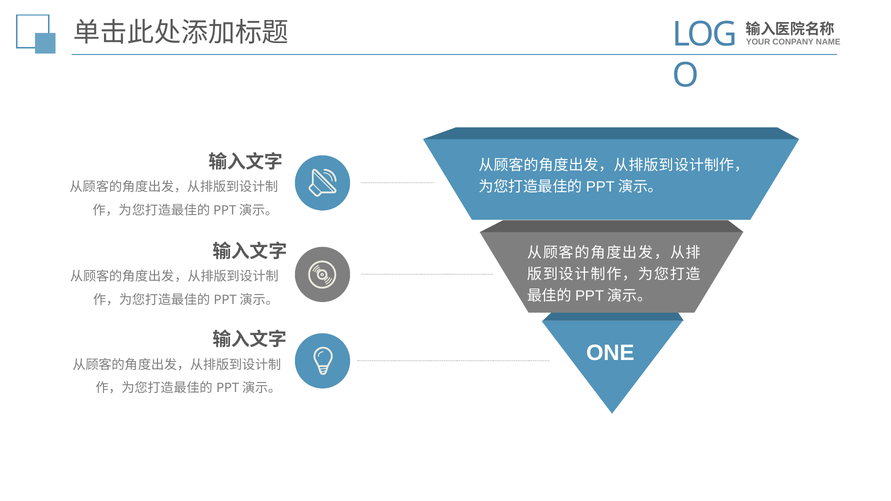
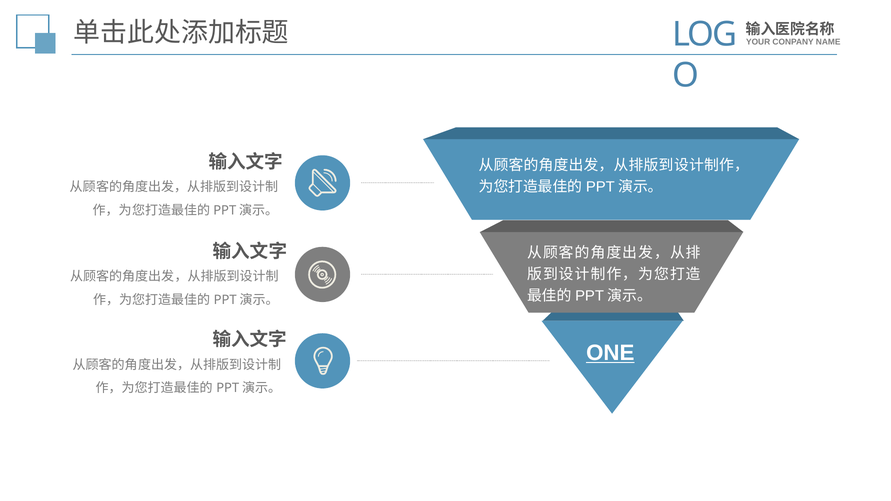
ONE underline: none -> present
